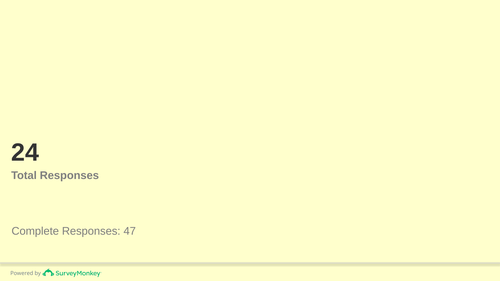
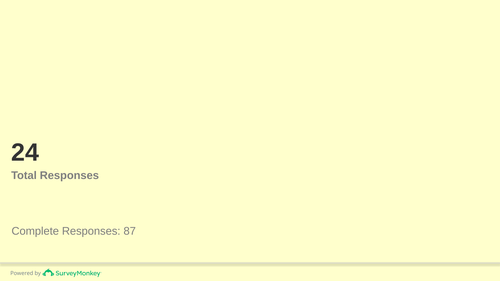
47: 47 -> 87
